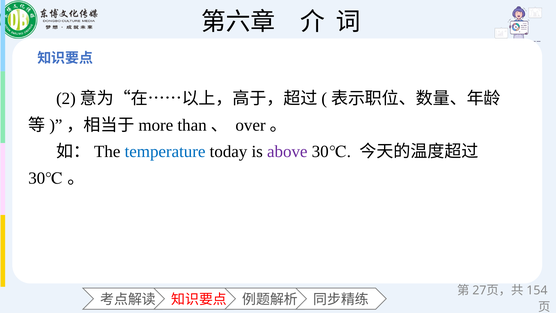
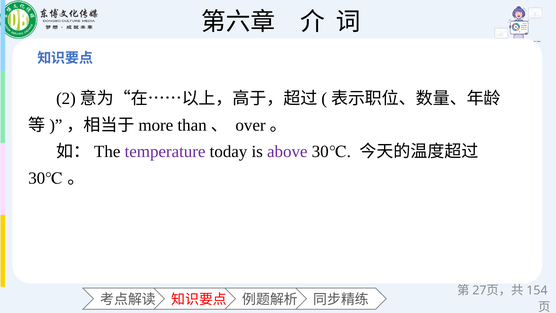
temperature colour: blue -> purple
